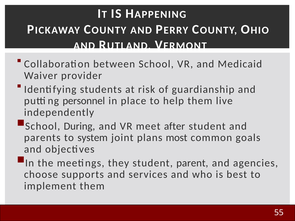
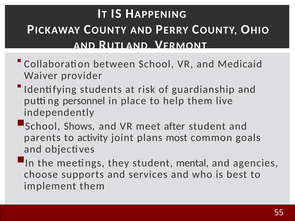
During: During -> Shows
system: system -> activity
parent: parent -> mental
